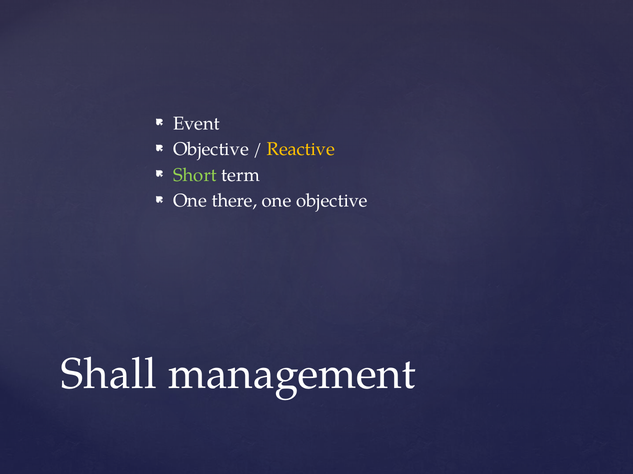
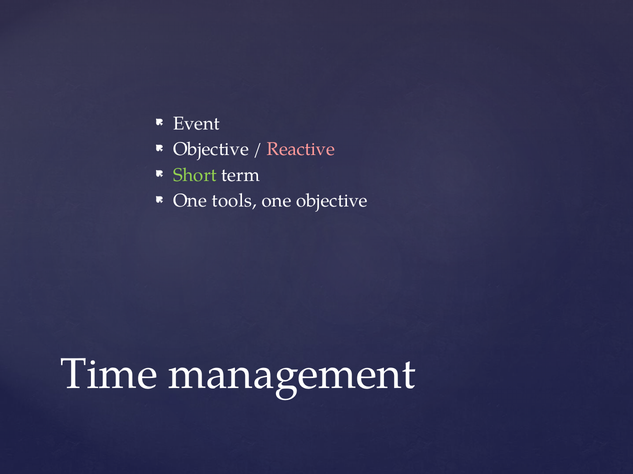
Reactive colour: yellow -> pink
there: there -> tools
Shall: Shall -> Time
